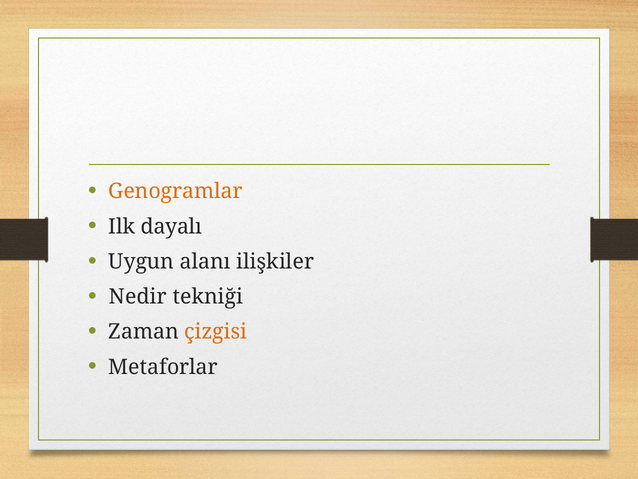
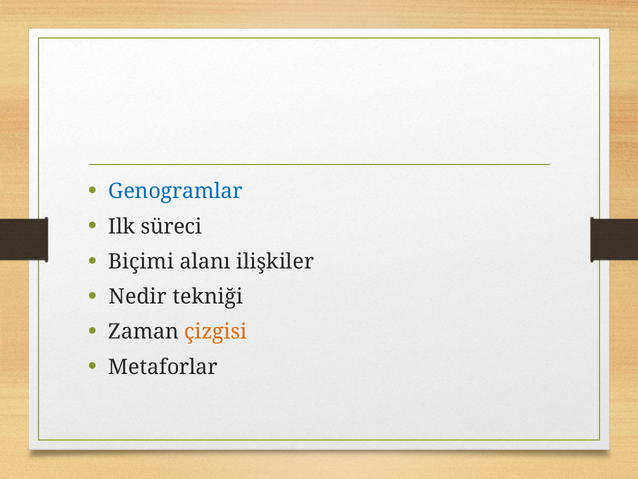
Genogramlar colour: orange -> blue
dayalı: dayalı -> süreci
Uygun: Uygun -> Biçimi
